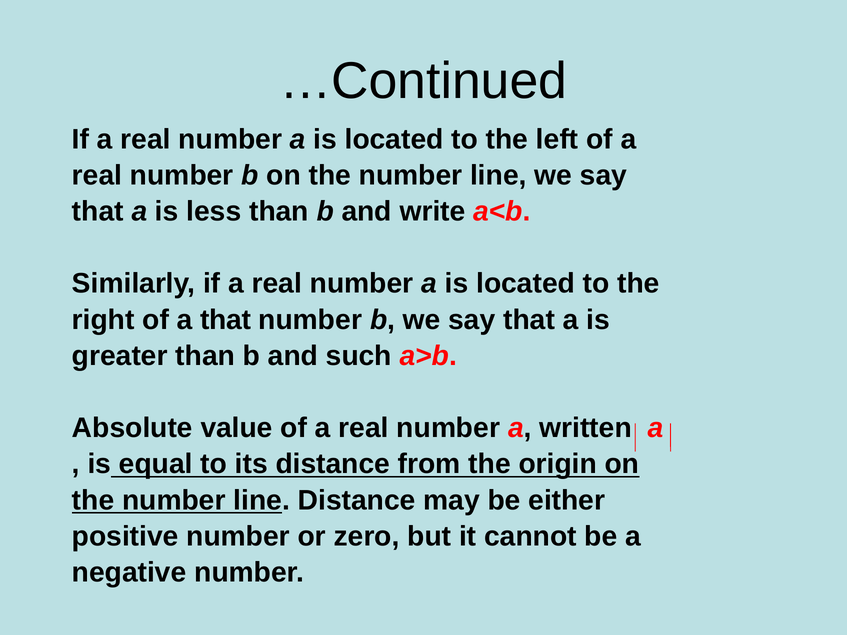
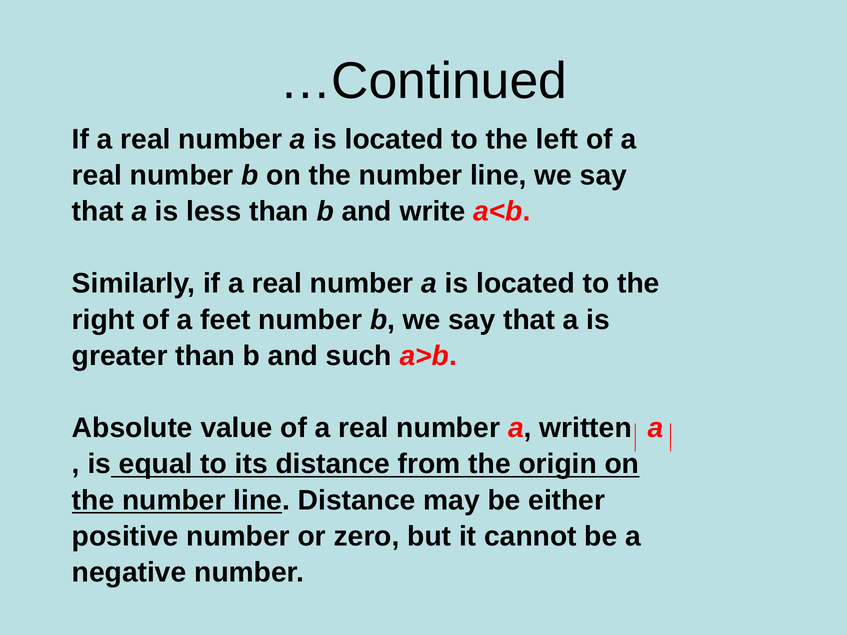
a that: that -> feet
